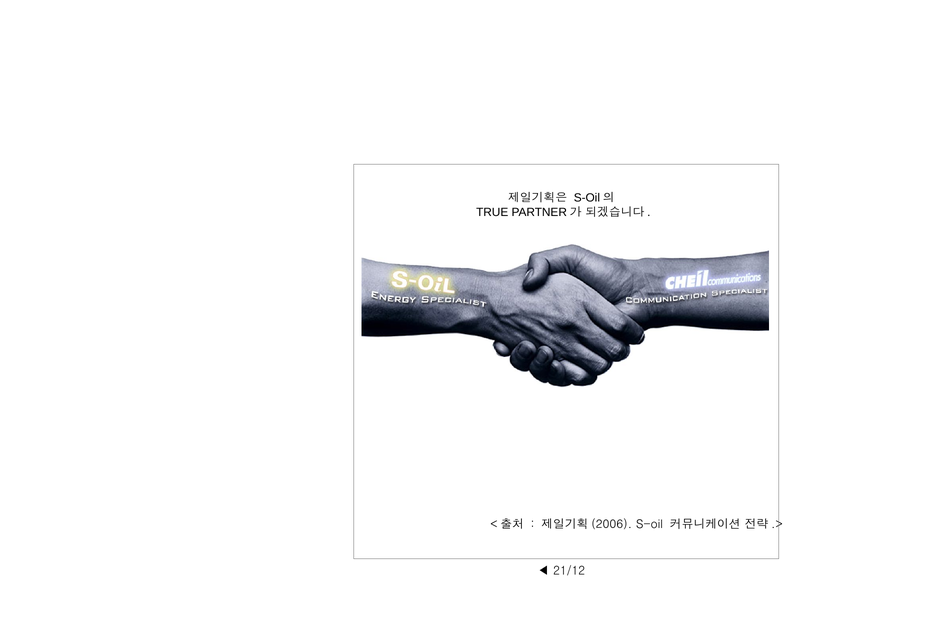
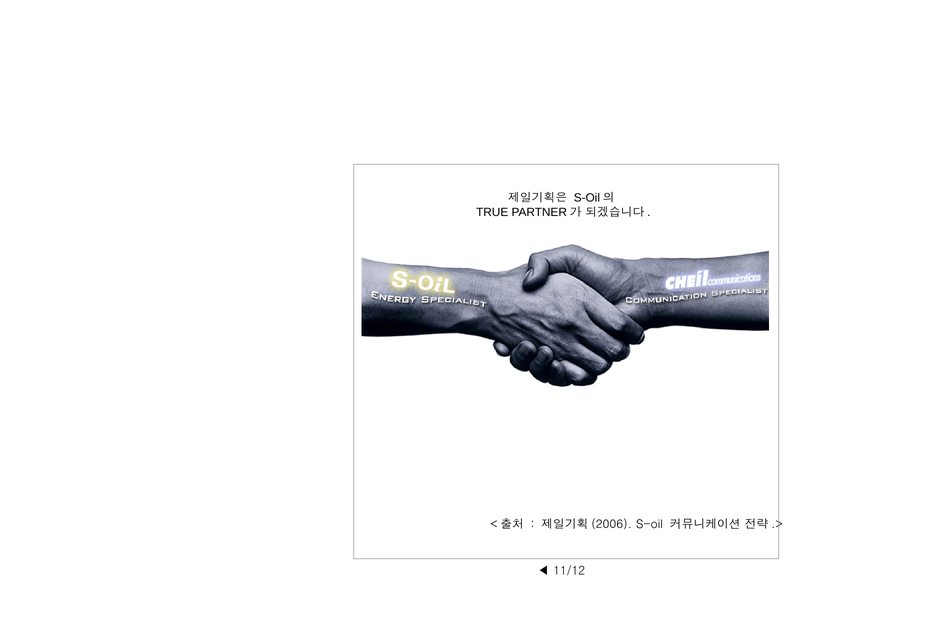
21/12: 21/12 -> 11/12
